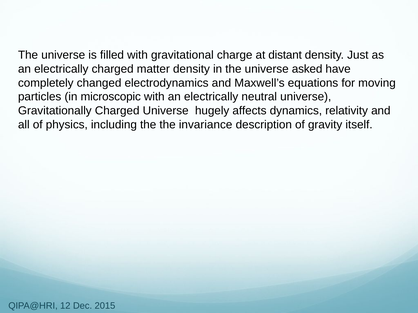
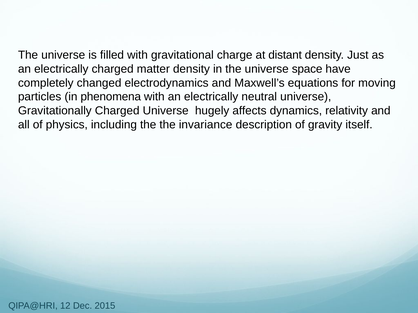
asked: asked -> space
microscopic: microscopic -> phenomena
